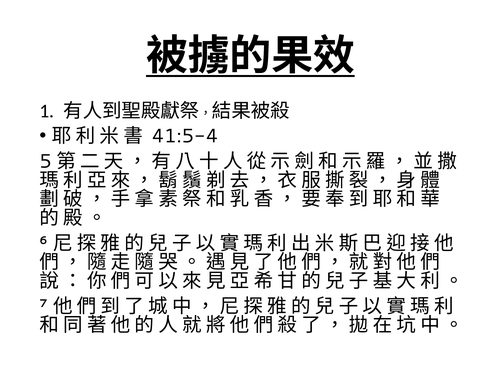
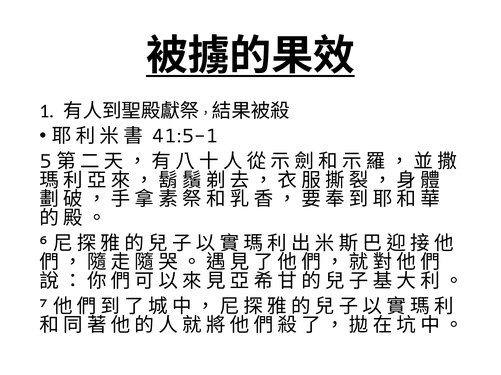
41:5-4: 41:5-4 -> 41:5-1
